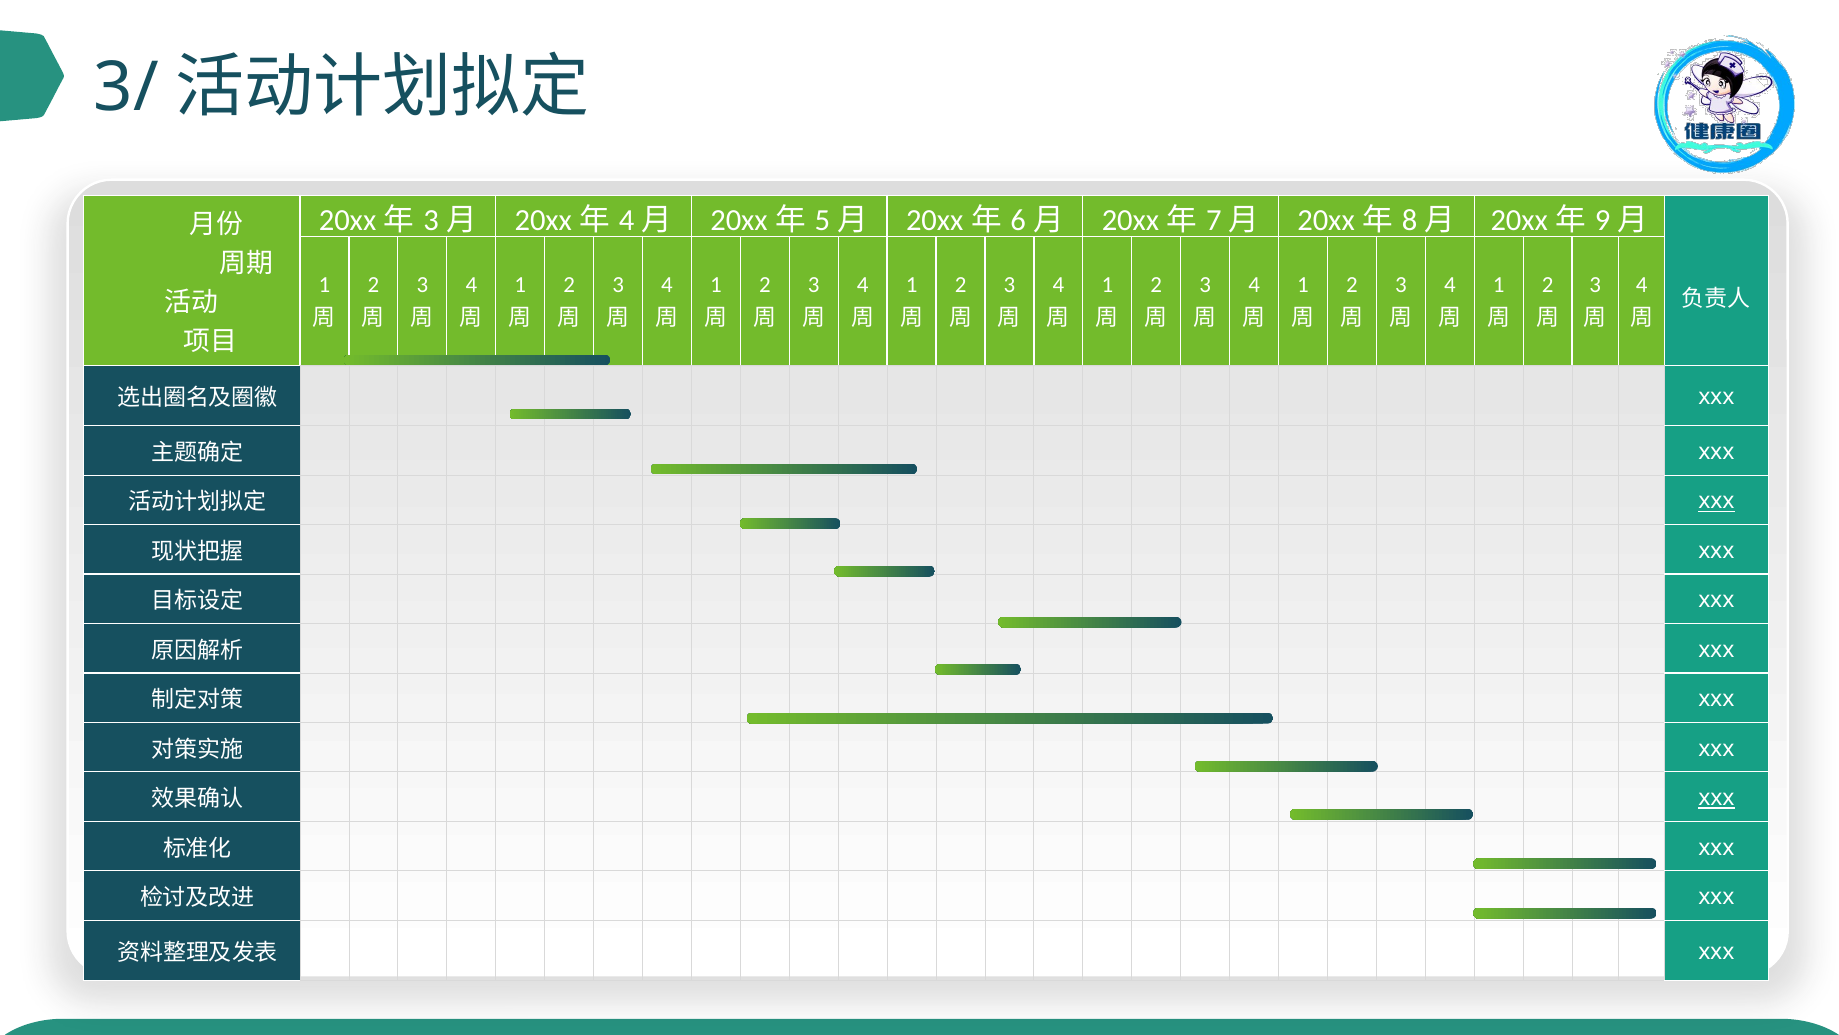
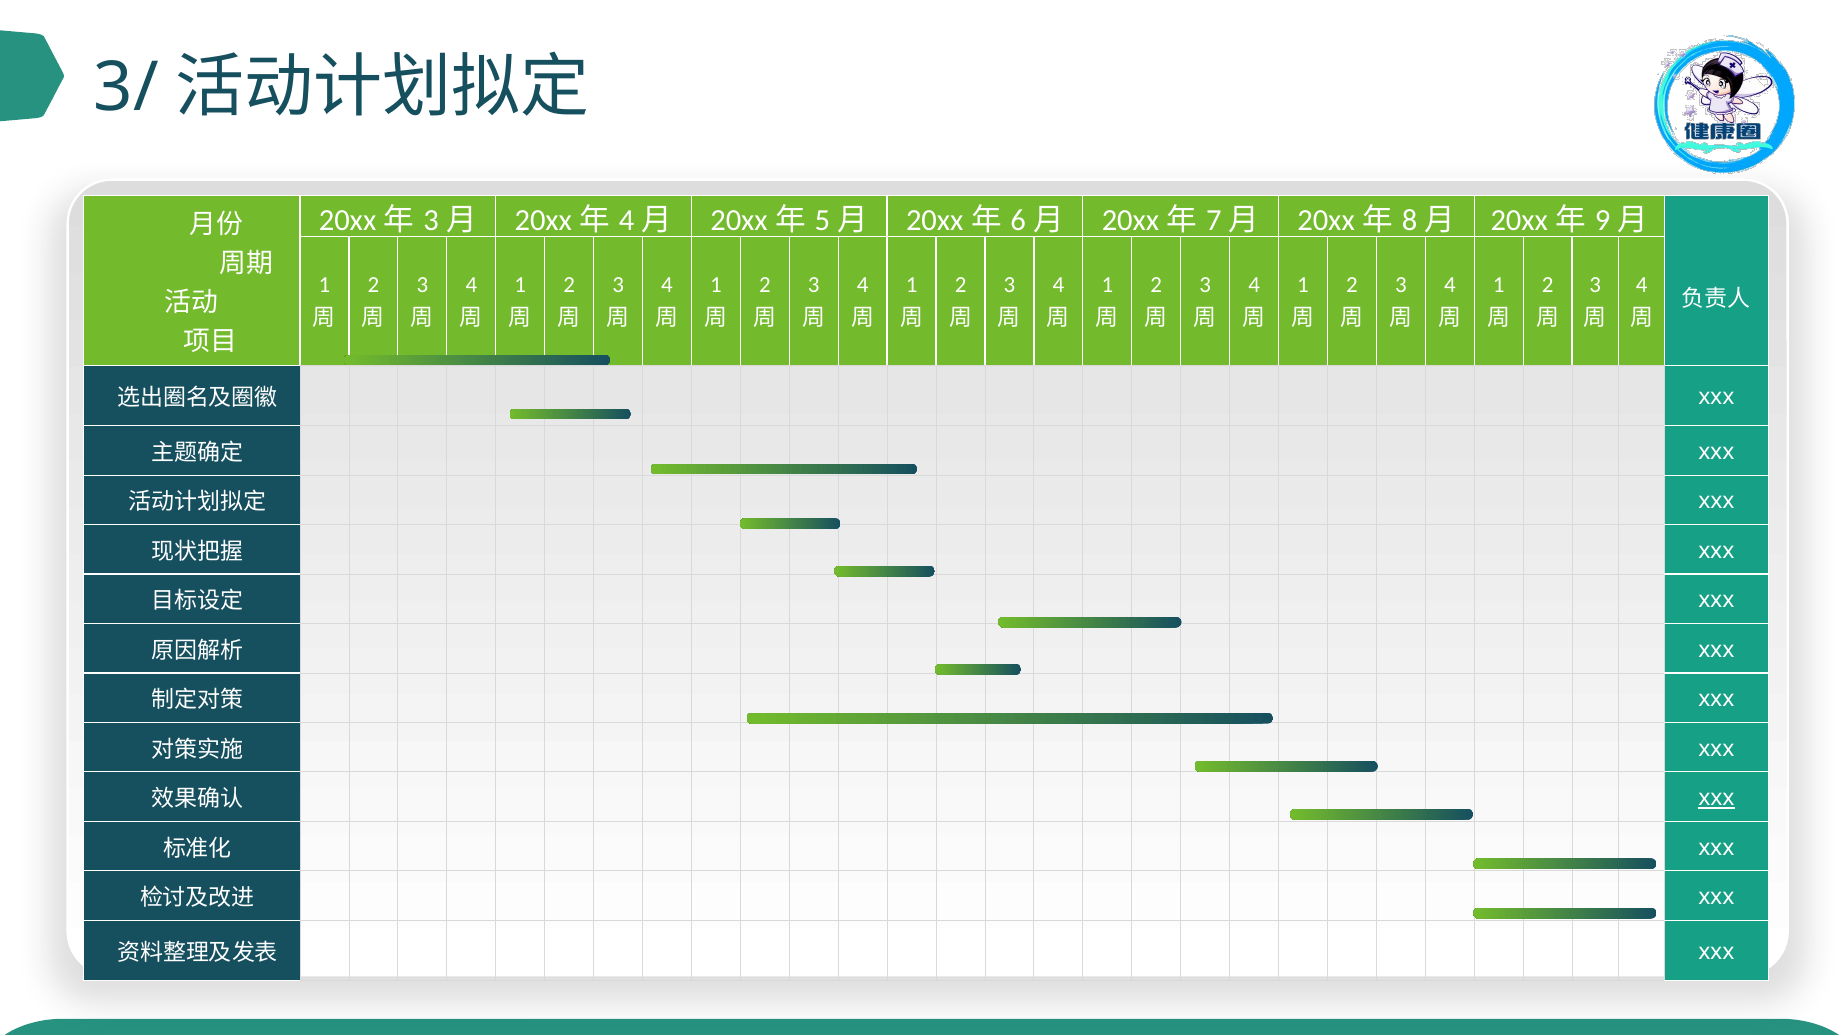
xxx at (1716, 501) underline: present -> none
